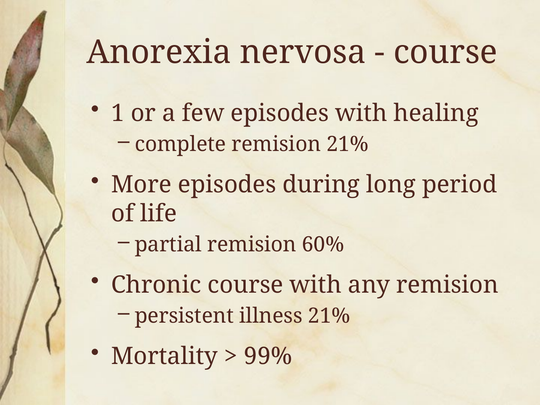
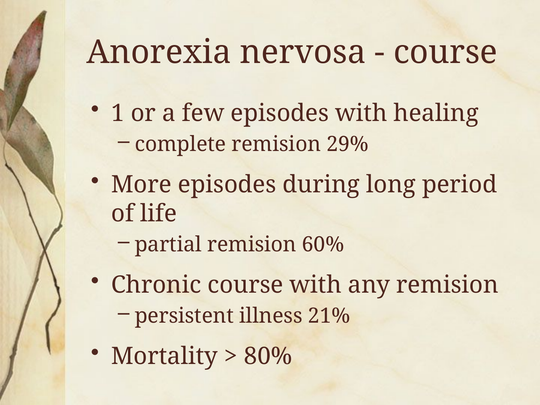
remision 21%: 21% -> 29%
99%: 99% -> 80%
